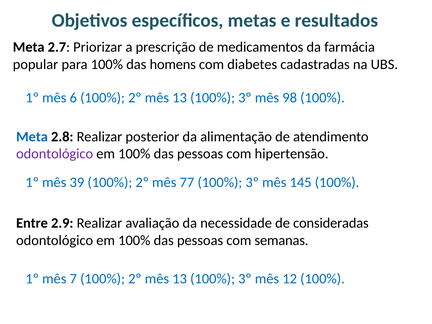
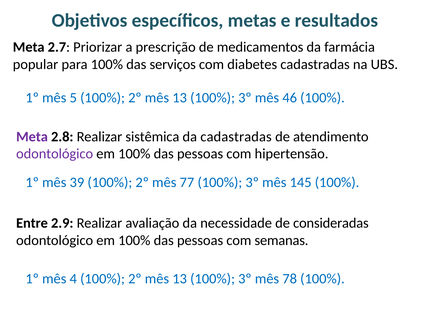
homens: homens -> serviços
6: 6 -> 5
98: 98 -> 46
Meta at (32, 137) colour: blue -> purple
posterior: posterior -> sistêmica
da alimentação: alimentação -> cadastradas
7: 7 -> 4
12: 12 -> 78
